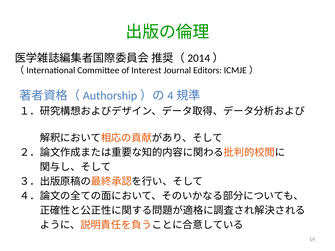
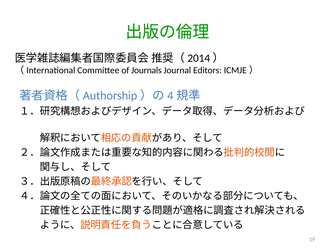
Interest: Interest -> Journals
